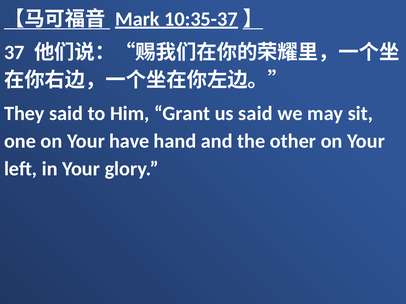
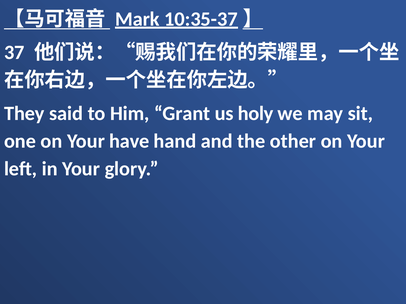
us said: said -> holy
